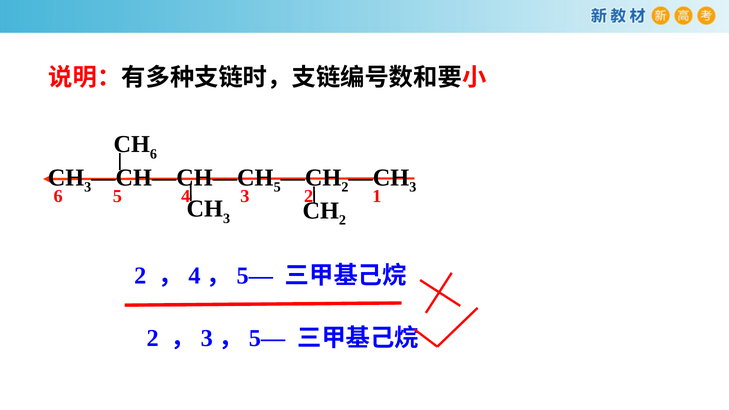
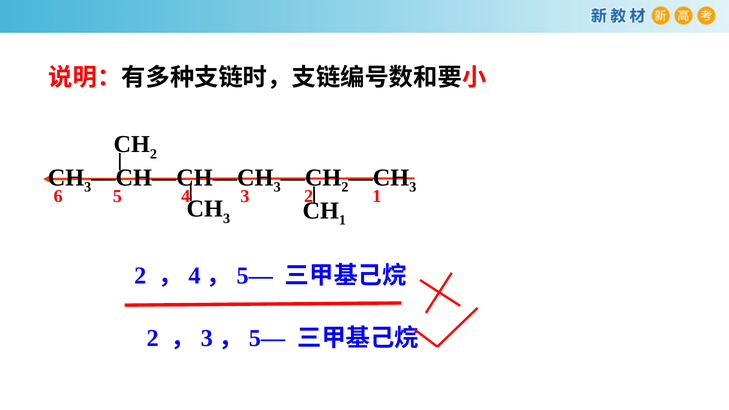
6 at (153, 154): 6 -> 2
5 at (277, 187): 5 -> 3
2 at (342, 220): 2 -> 1
